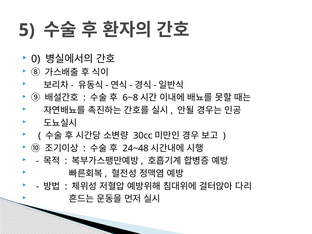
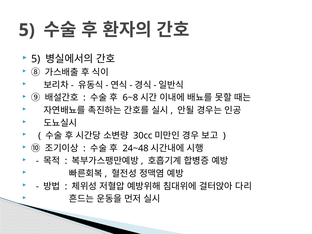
0 at (36, 59): 0 -> 5
